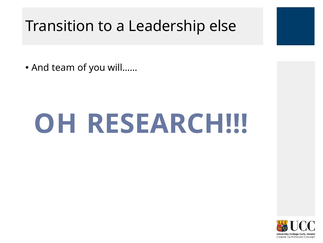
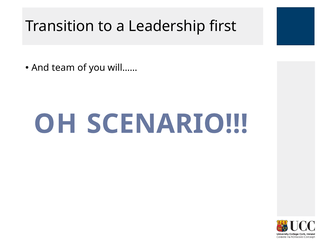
else: else -> first
RESEARCH: RESEARCH -> SCENARIO
